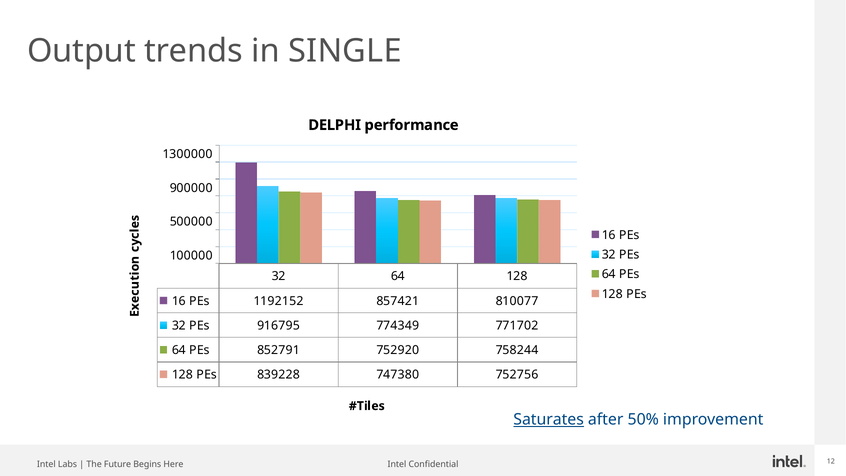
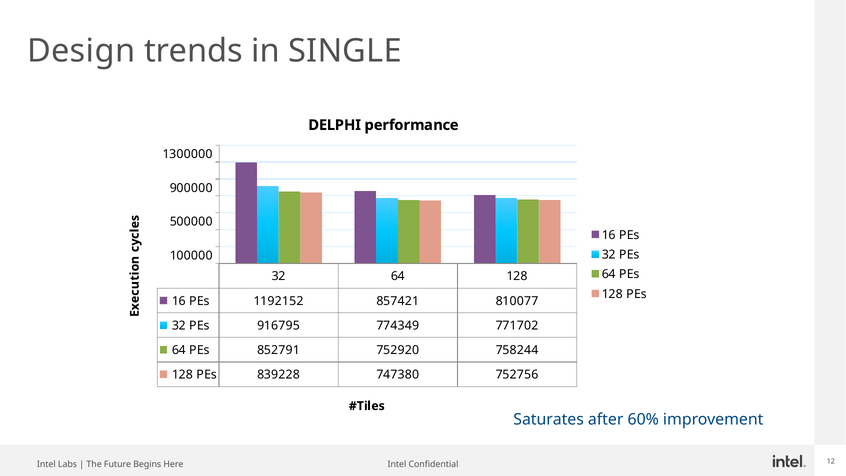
Output: Output -> Design
Saturates underline: present -> none
50%: 50% -> 60%
